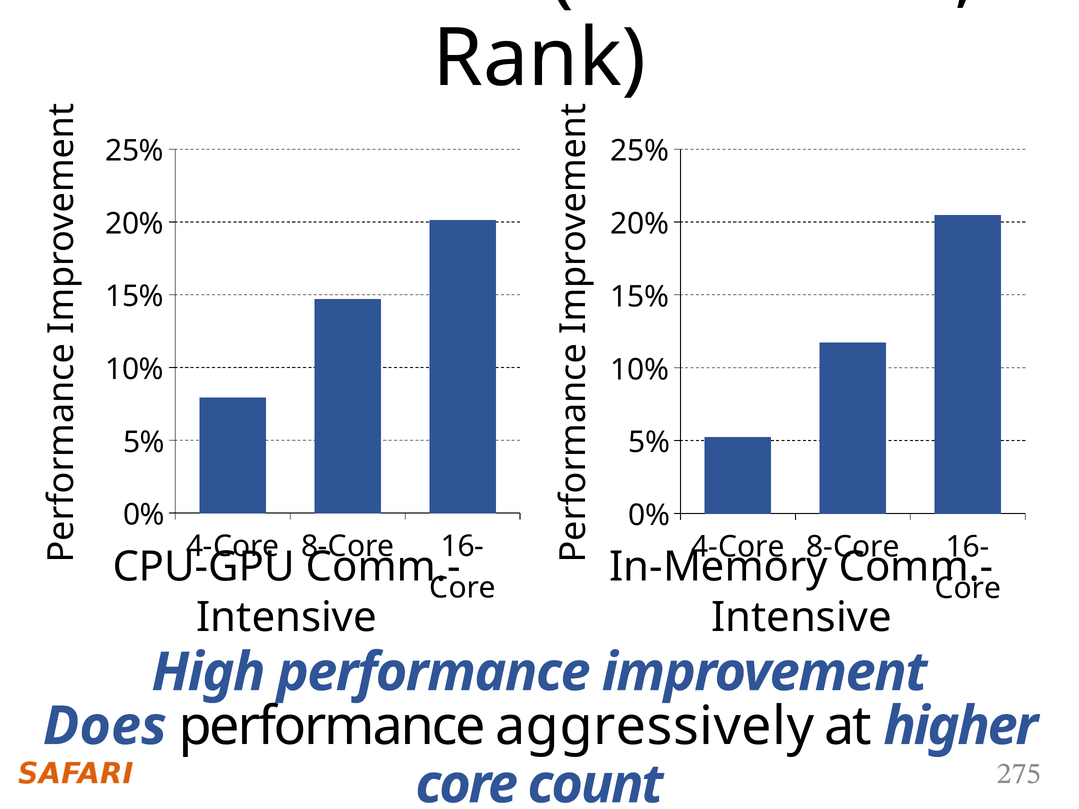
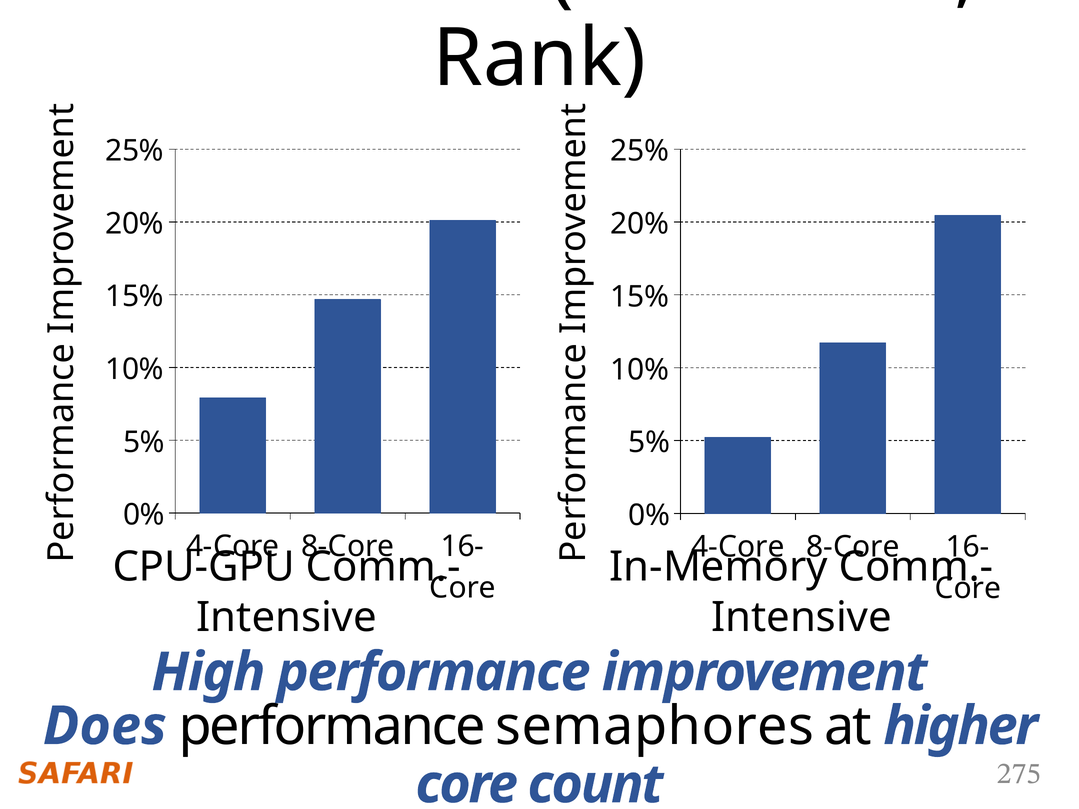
aggressively: aggressively -> semaphores
